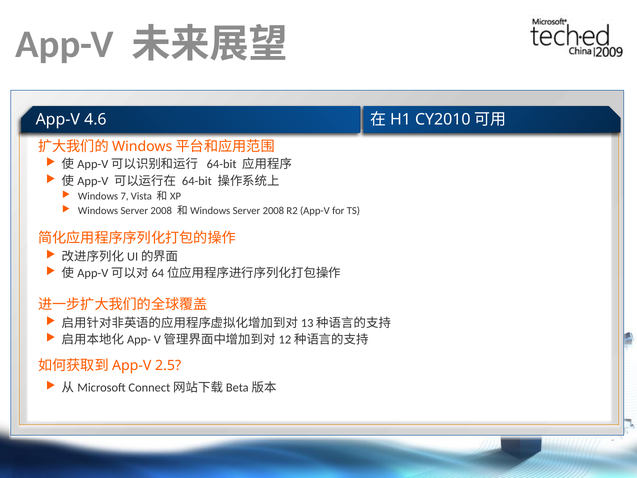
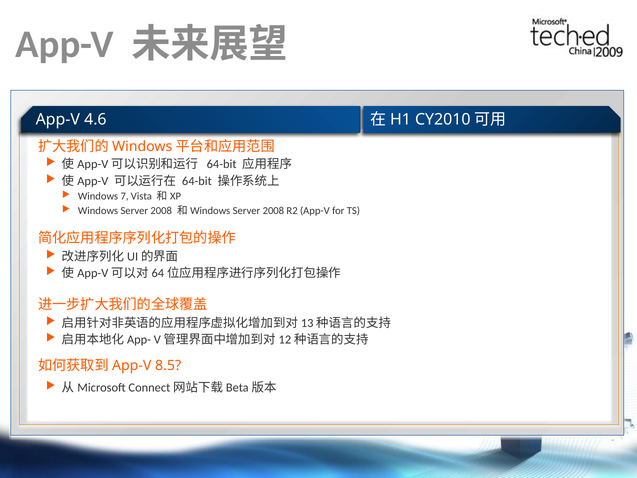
2.5: 2.5 -> 8.5
